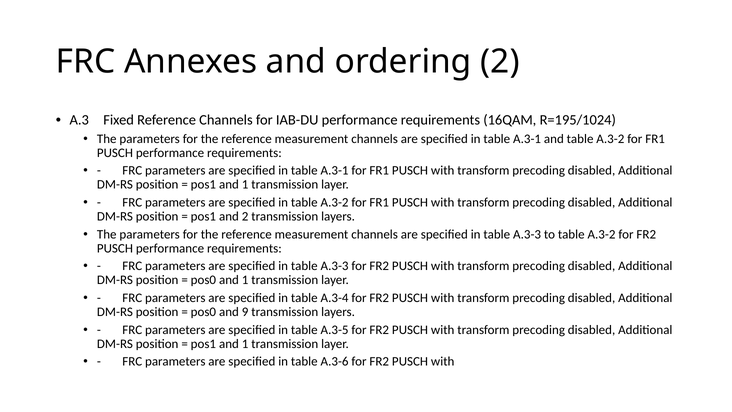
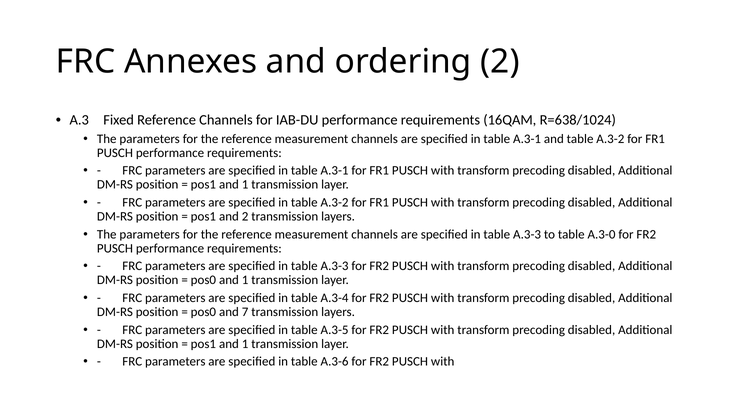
R=195/1024: R=195/1024 -> R=638/1024
to table A.3-2: A.3-2 -> A.3-0
9: 9 -> 7
